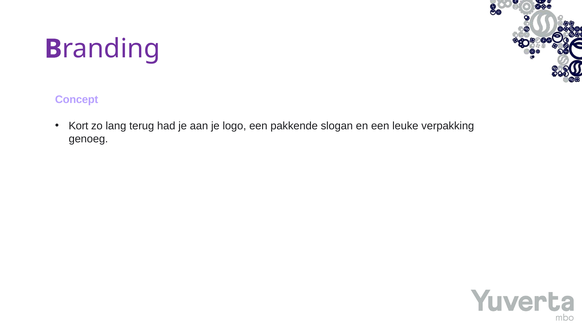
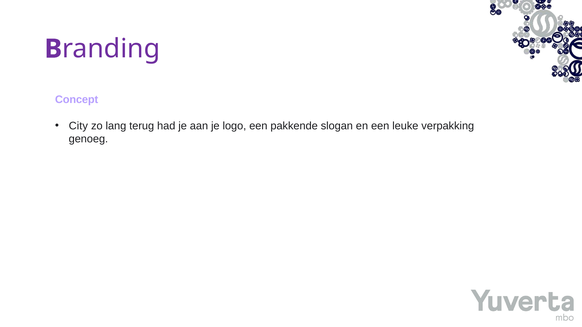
Kort: Kort -> City
